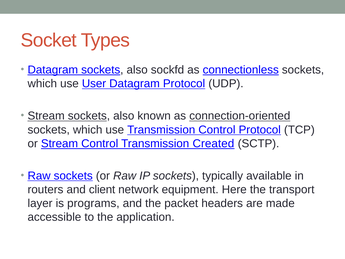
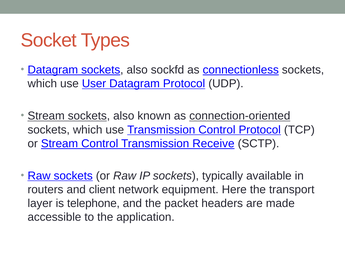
Created: Created -> Receive
programs: programs -> telephone
